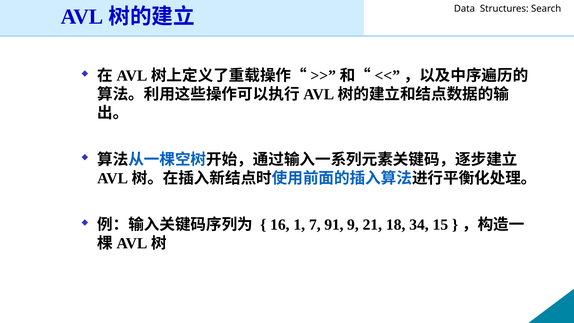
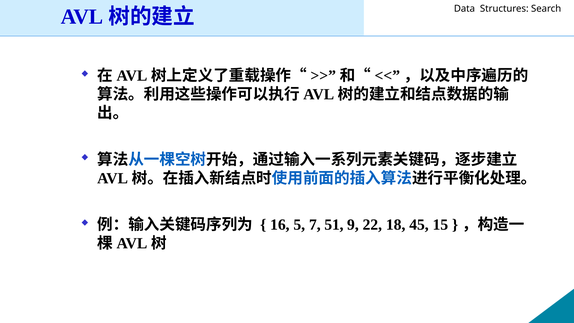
1: 1 -> 5
91: 91 -> 51
21: 21 -> 22
34: 34 -> 45
